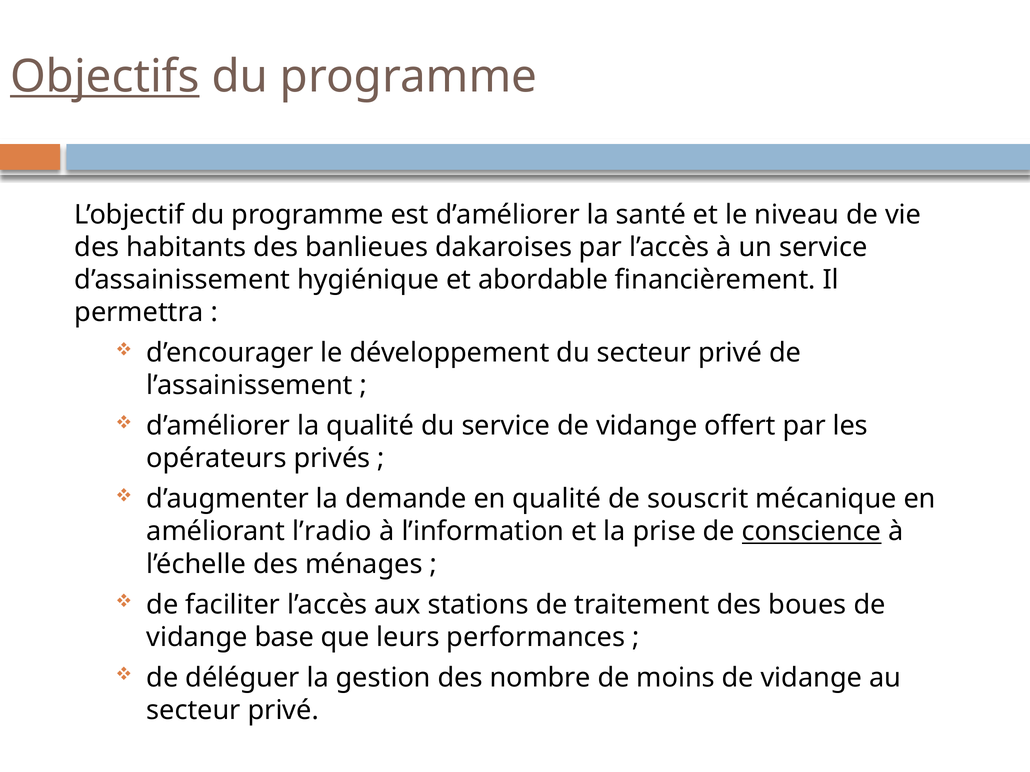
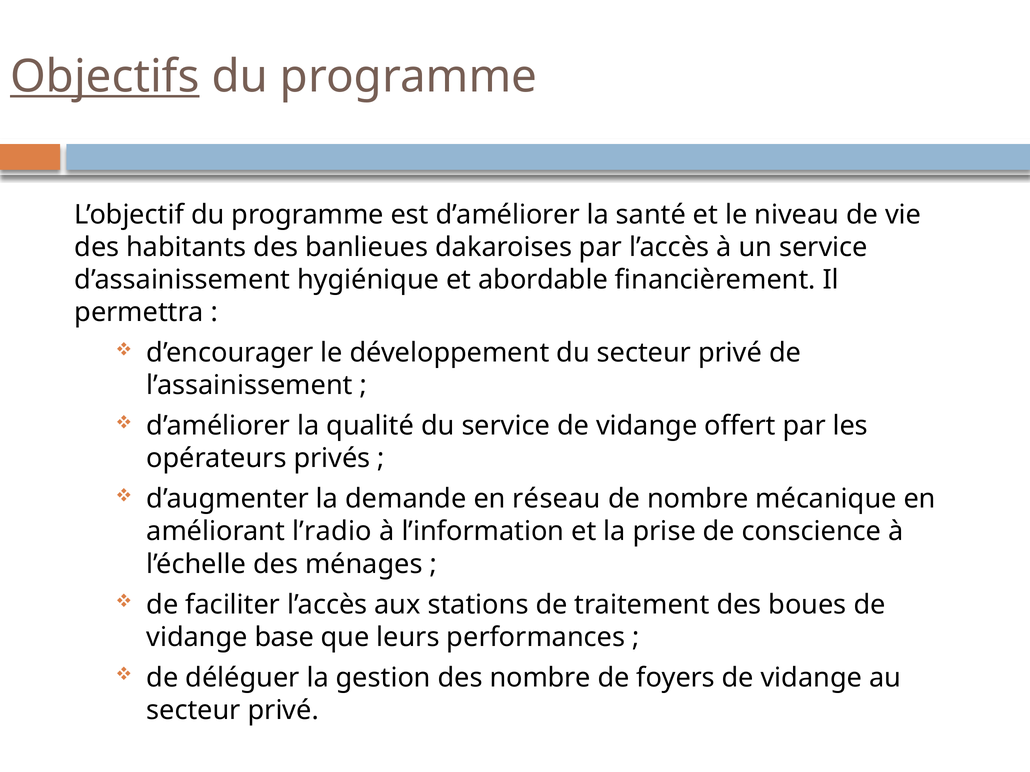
en qualité: qualité -> réseau
de souscrit: souscrit -> nombre
conscience underline: present -> none
moins: moins -> foyers
